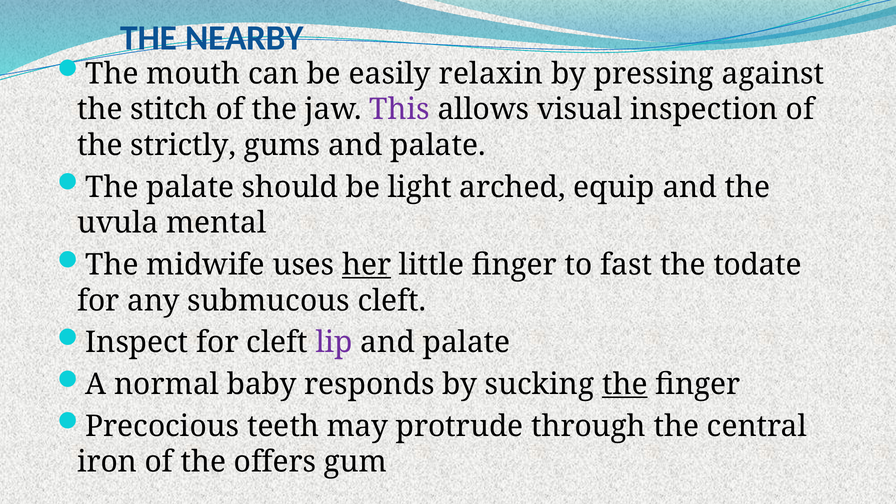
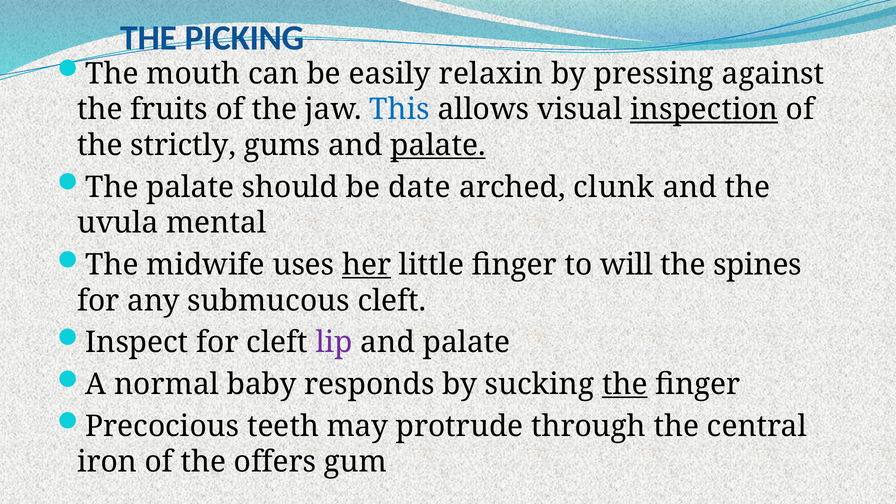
NEARBY: NEARBY -> PICKING
stitch: stitch -> fruits
This colour: purple -> blue
inspection underline: none -> present
palate at (438, 145) underline: none -> present
light: light -> date
equip: equip -> clunk
fast: fast -> will
todate: todate -> spines
